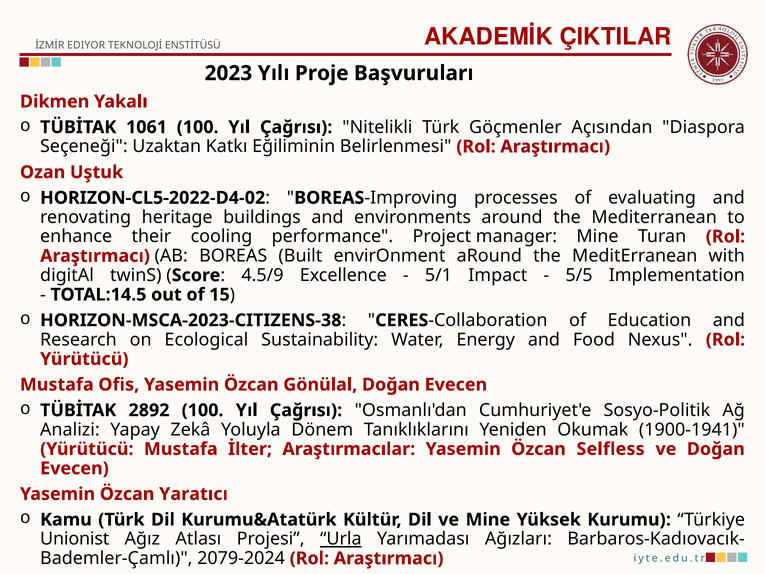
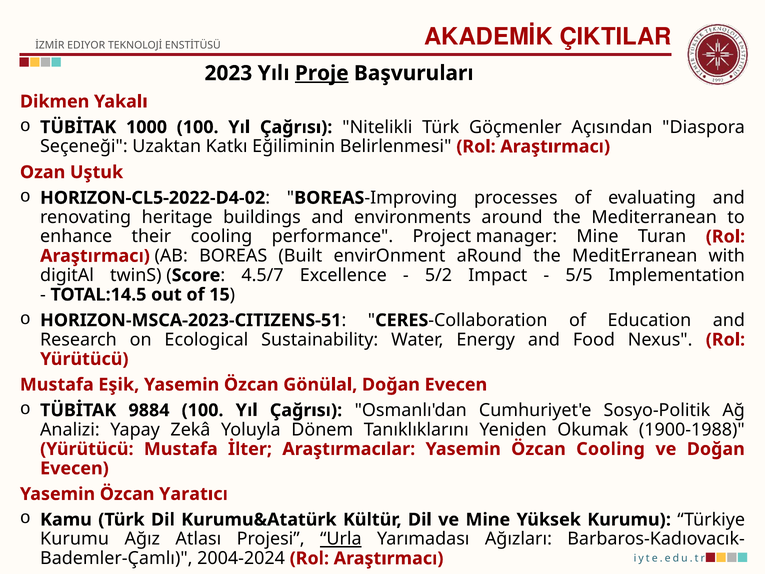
Proje underline: none -> present
1061: 1061 -> 1000
4.5/9: 4.5/9 -> 4.5/7
5/1: 5/1 -> 5/2
HORIZON-MSCA-2023-CITIZENS-38: HORIZON-MSCA-2023-CITIZENS-38 -> HORIZON-MSCA-2023-CITIZENS-51
Ofis: Ofis -> Eşik
2892: 2892 -> 9884
1900-1941: 1900-1941 -> 1900-1988
Özcan Selfless: Selfless -> Cooling
Unionist at (75, 539): Unionist -> Kurumu
2079-2024: 2079-2024 -> 2004-2024
